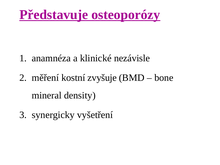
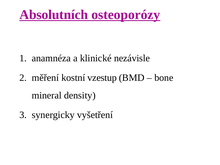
Představuje: Představuje -> Absolutních
zvyšuje: zvyšuje -> vzestup
